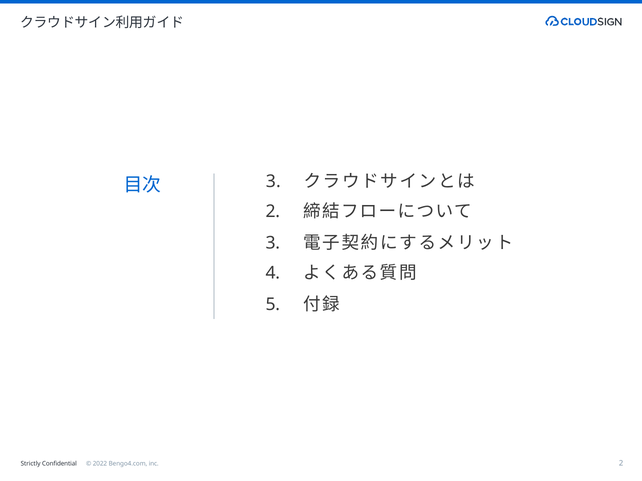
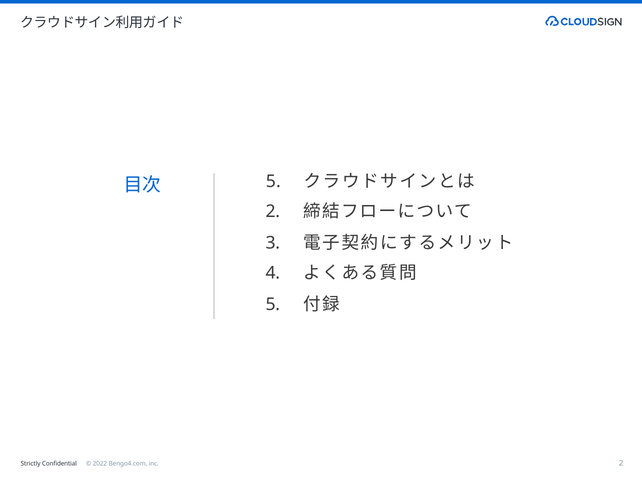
3 at (273, 182): 3 -> 5
